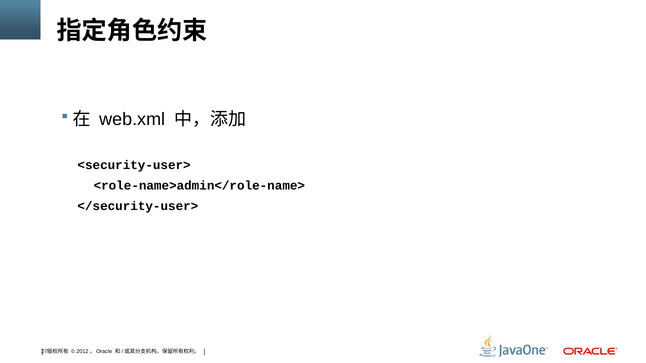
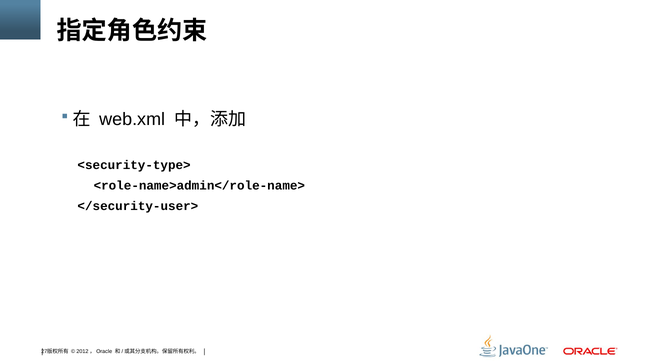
<security-user>: <security-user> -> <security-type>
